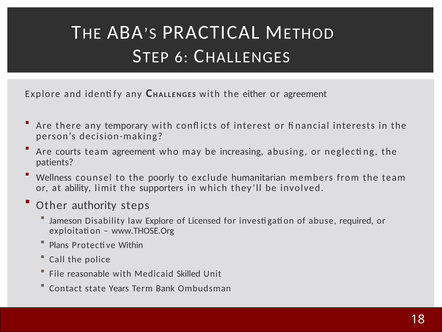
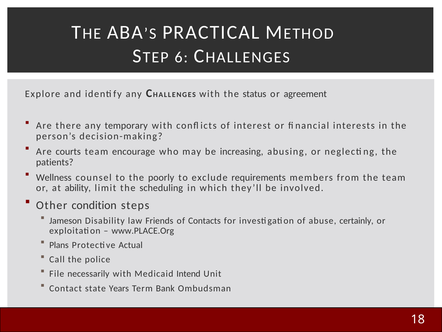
either: either -> status
team agreement: agreement -> encourage
humanitarian: humanitarian -> requirements
supporters: supporters -> scheduling
authority: authority -> condition
law Explore: Explore -> Friends
Licensed: Licensed -> Contacts
required: required -> certainly
www.THOSE.Org: www.THOSE.Org -> www.PLACE.Org
Within: Within -> Actual
reasonable: reasonable -> necessarily
Skilled: Skilled -> Intend
